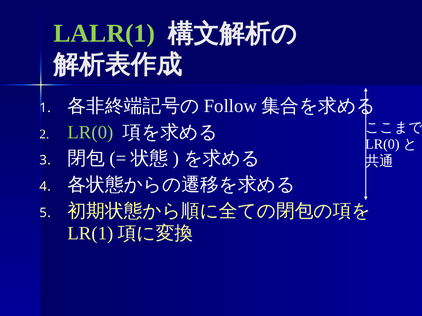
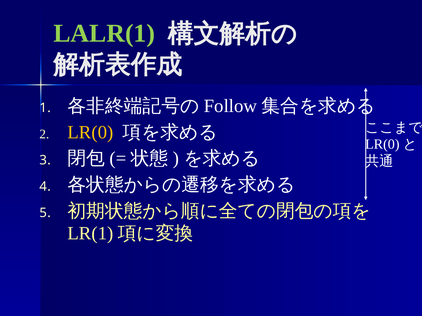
LR(0 colour: light green -> yellow
